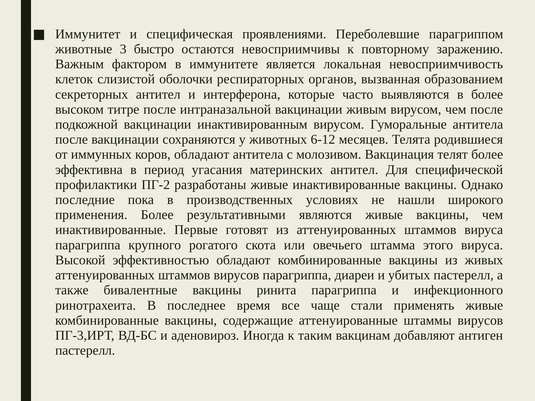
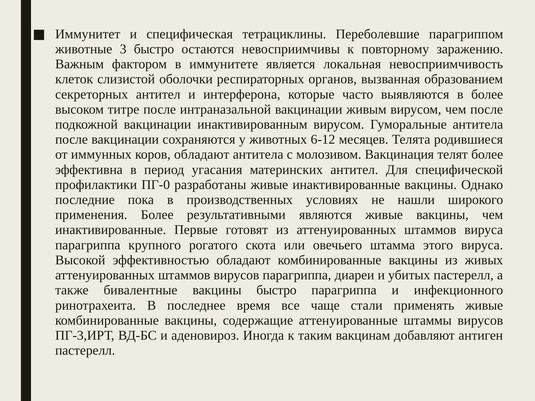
проявлениями: проявлениями -> тетрациклины
ПГ-2: ПГ-2 -> ПГ-0
вакцины ринита: ринита -> быстро
